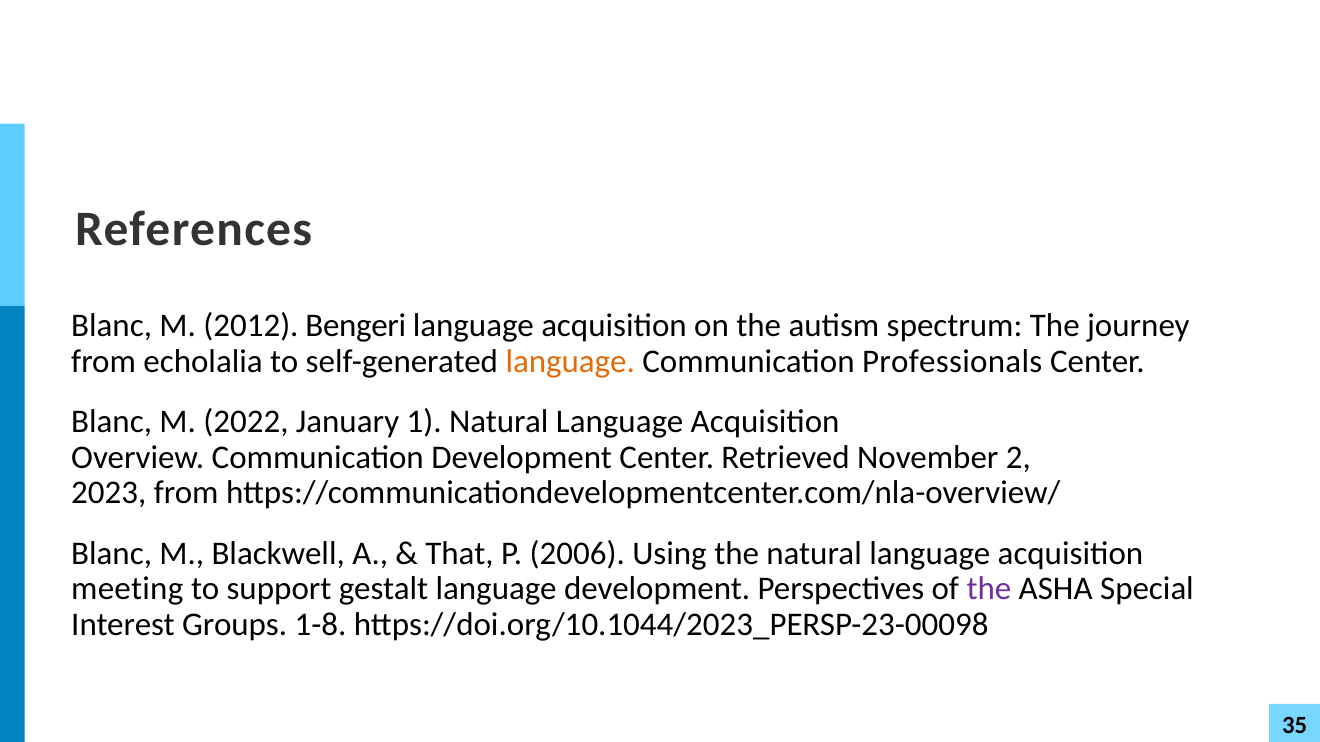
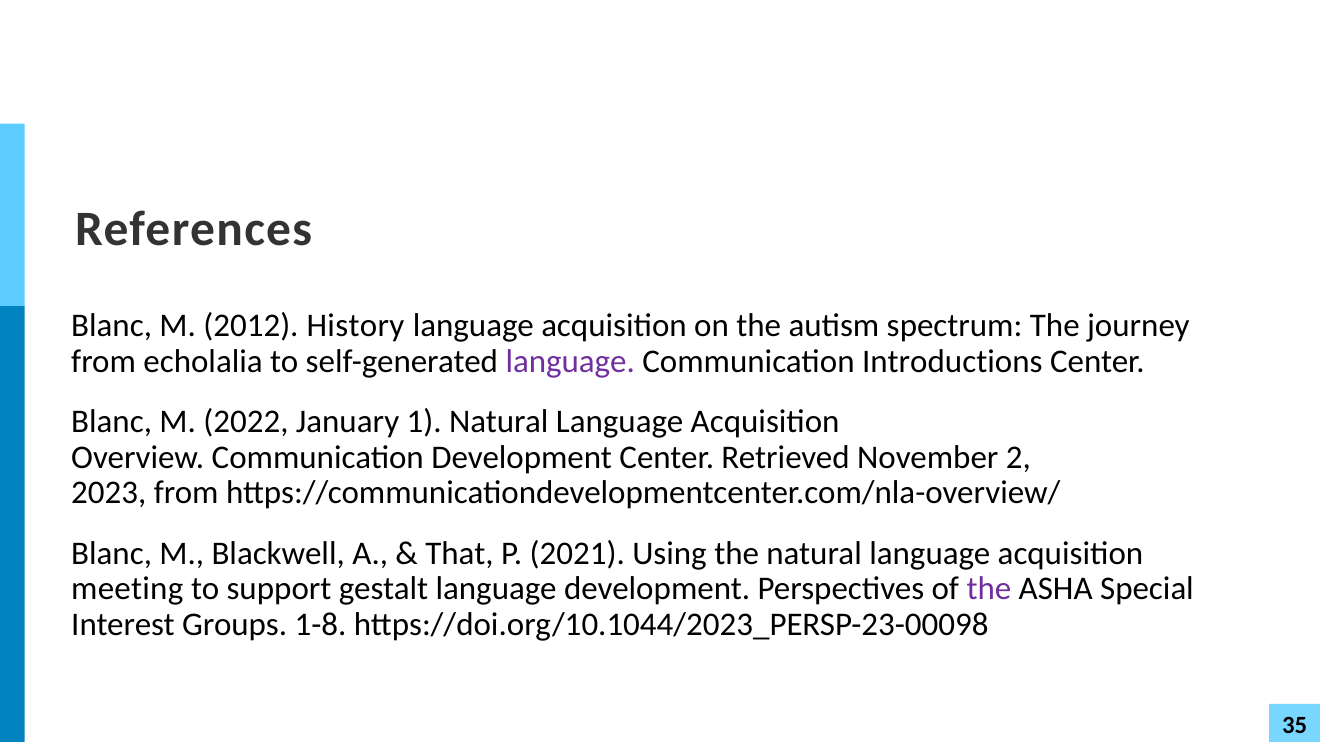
Bengeri: Bengeri -> History
language at (570, 362) colour: orange -> purple
Professionals: Professionals -> Introductions
2006: 2006 -> 2021
